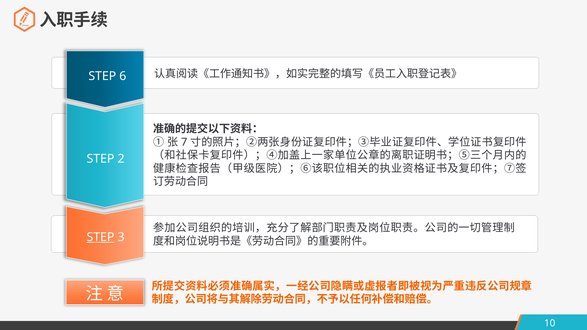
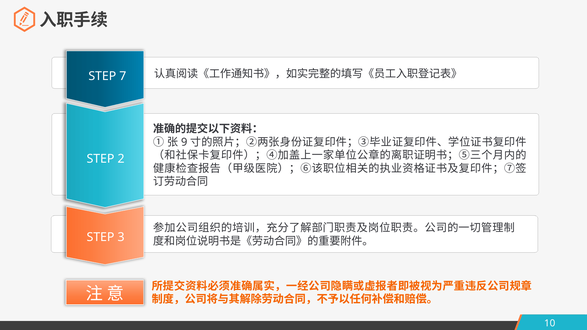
6: 6 -> 7
7: 7 -> 9
STEP at (101, 237) underline: present -> none
